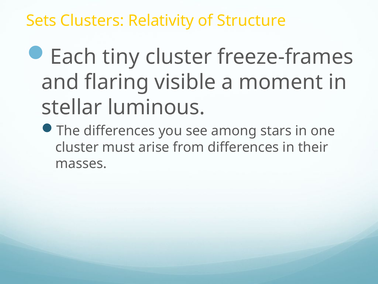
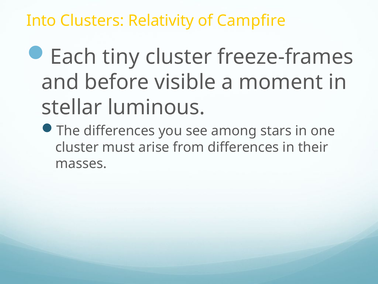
Sets: Sets -> Into
Structure: Structure -> Campfire
flaring: flaring -> before
